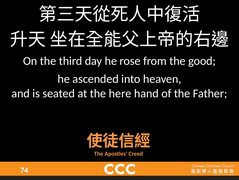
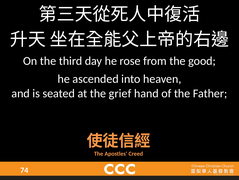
here: here -> grief
